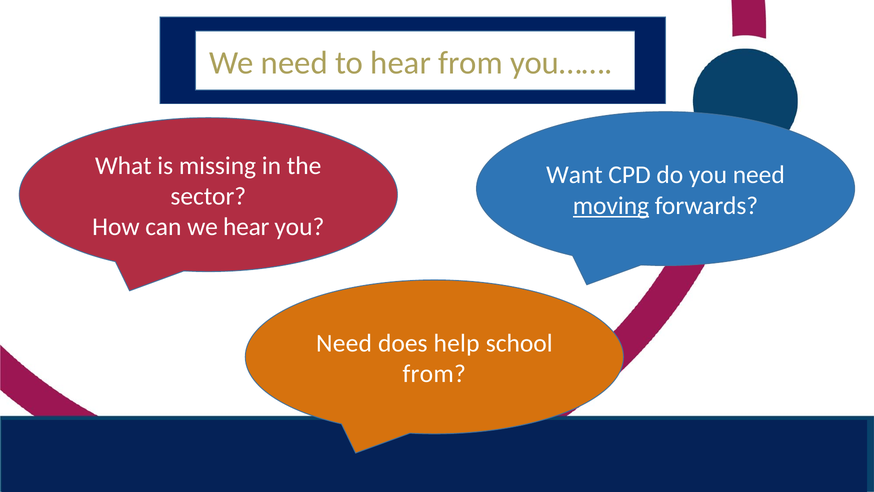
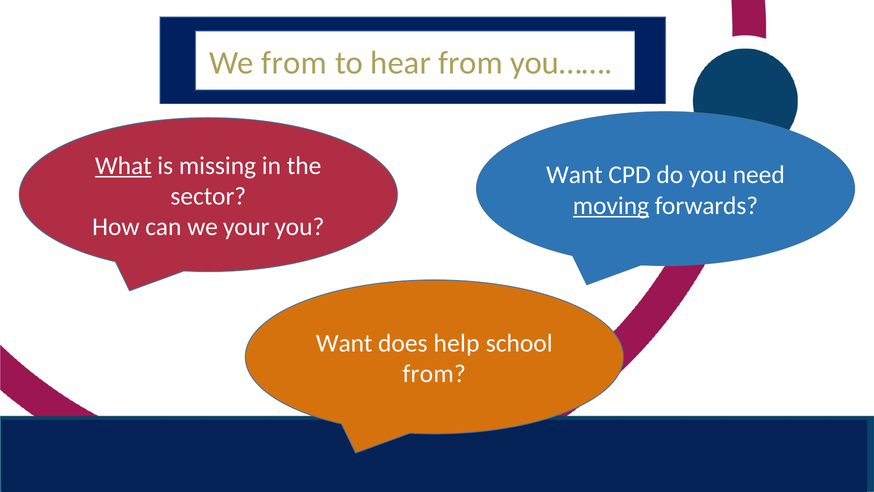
We need: need -> from
What underline: none -> present
we hear: hear -> your
Need at (344, 343): Need -> Want
